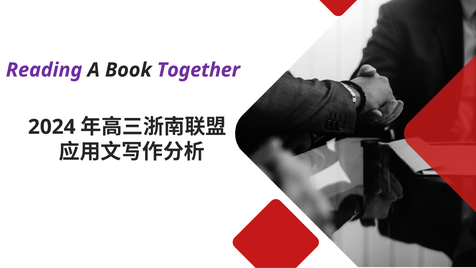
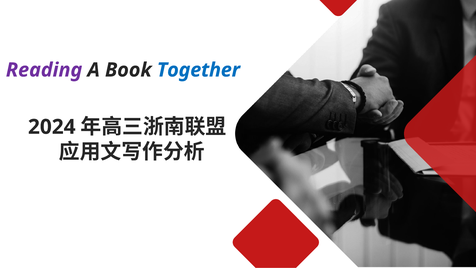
Together colour: purple -> blue
